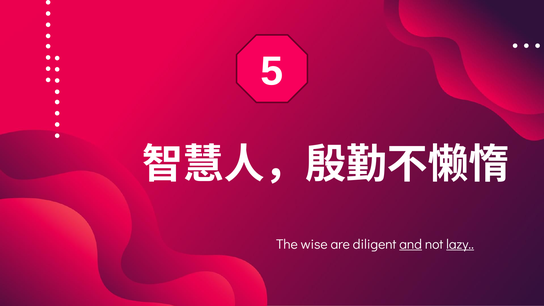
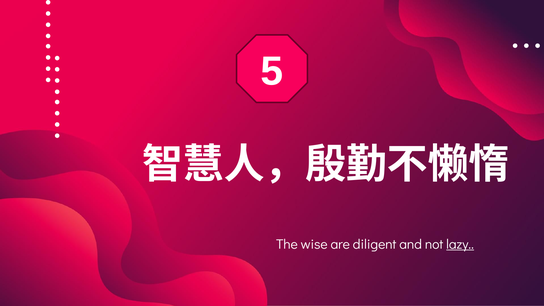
and underline: present -> none
